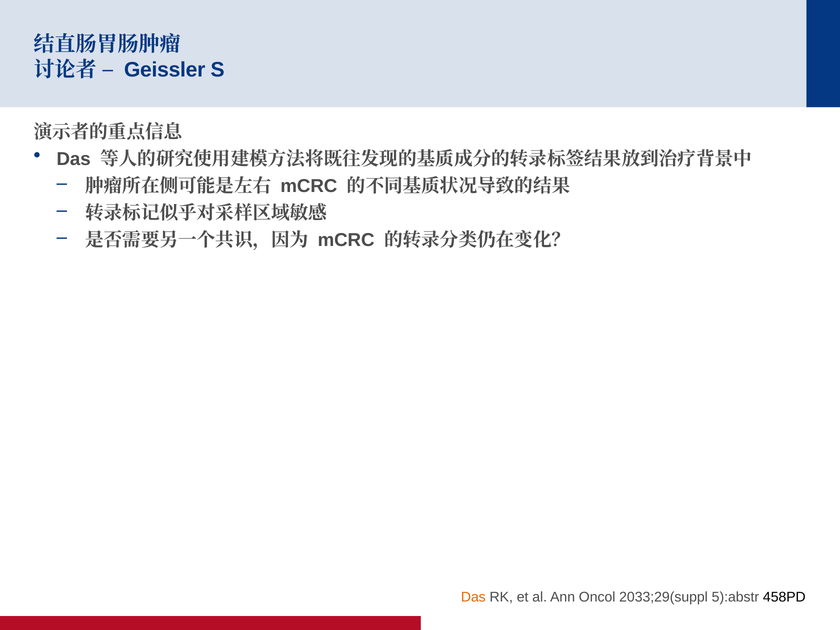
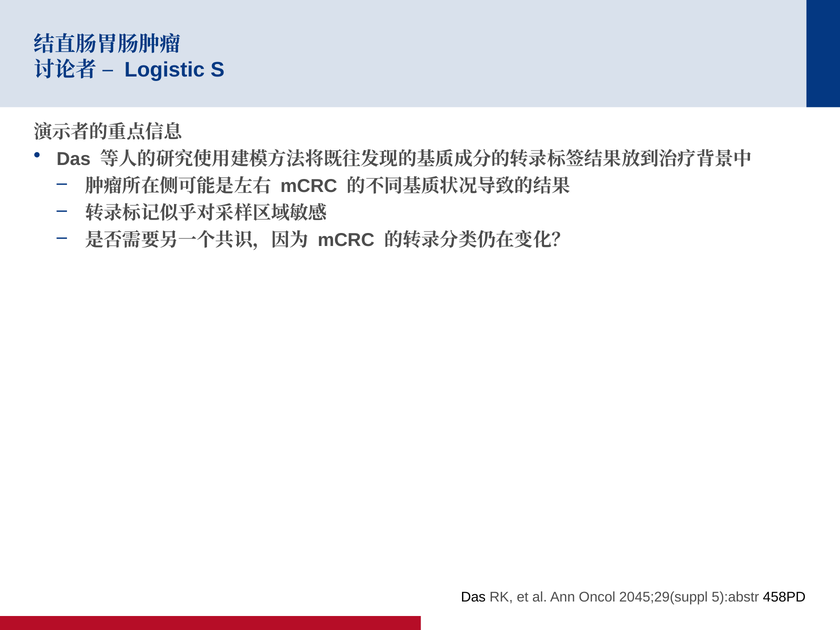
Geissler: Geissler -> Logistic
Das at (473, 597) colour: orange -> black
2033;29(suppl: 2033;29(suppl -> 2045;29(suppl
